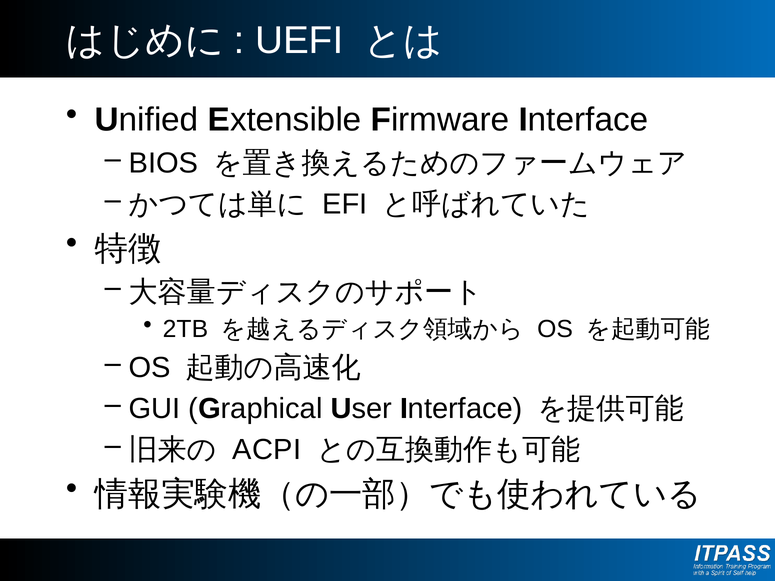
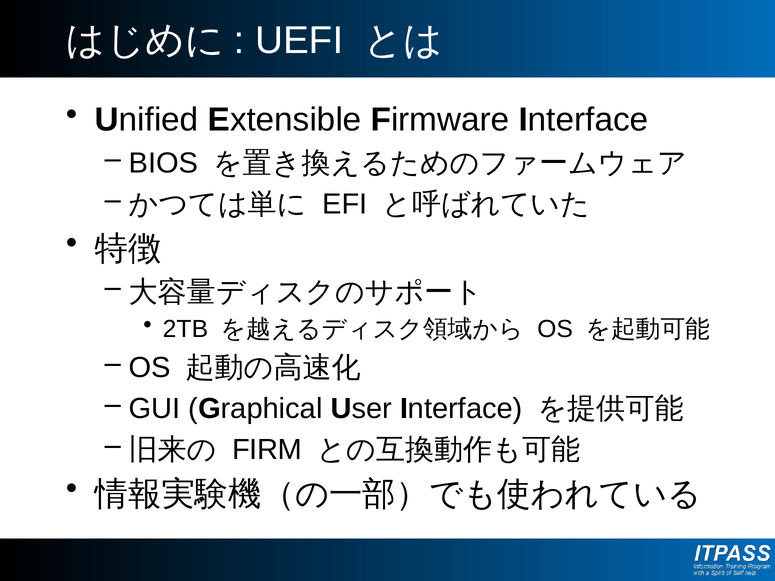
ACPI: ACPI -> FIRM
